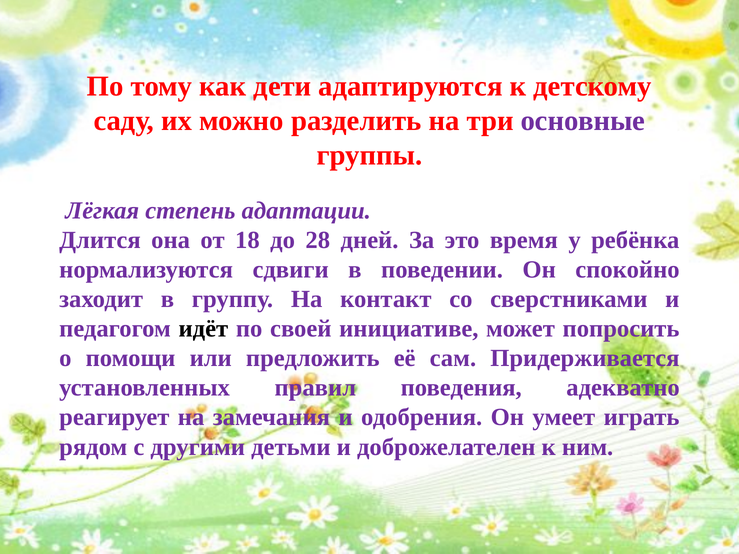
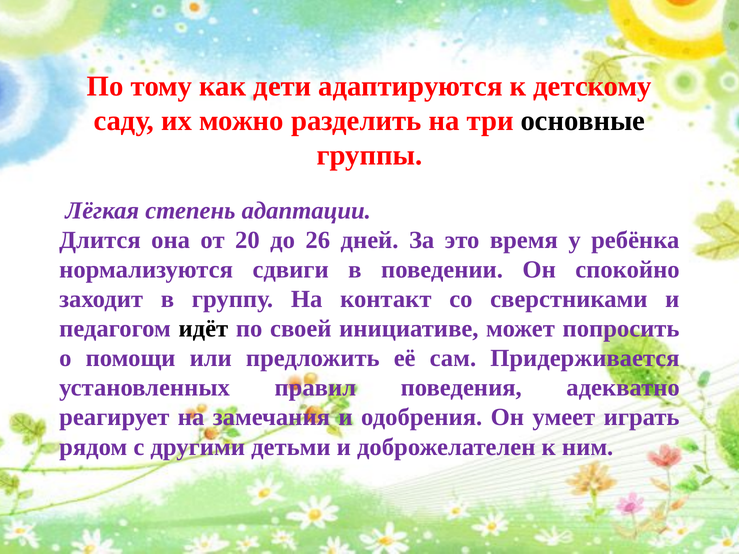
основные colour: purple -> black
18: 18 -> 20
28: 28 -> 26
